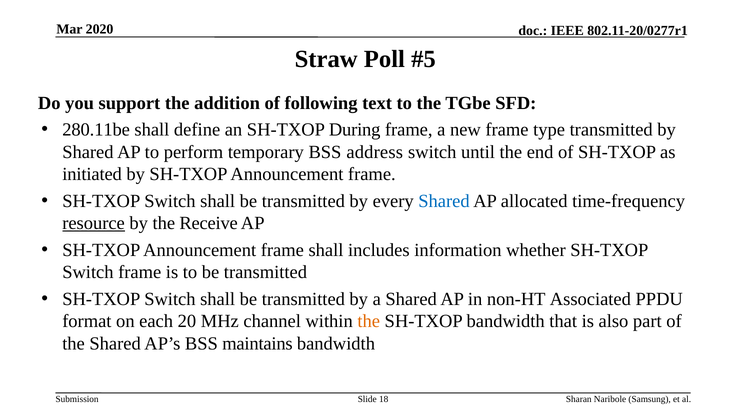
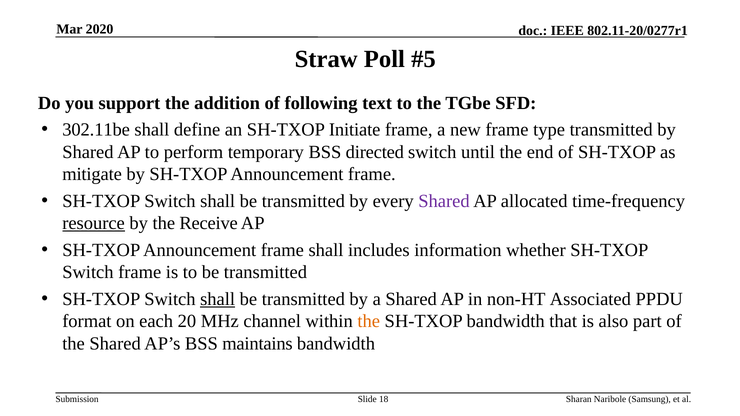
280.11be: 280.11be -> 302.11be
During: During -> Initiate
address: address -> directed
initiated: initiated -> mitigate
Shared at (444, 201) colour: blue -> purple
shall at (218, 299) underline: none -> present
